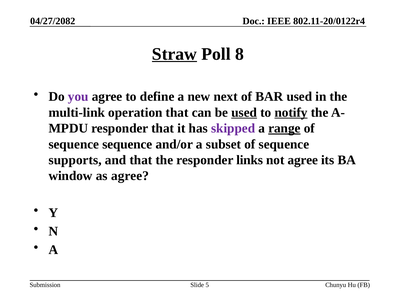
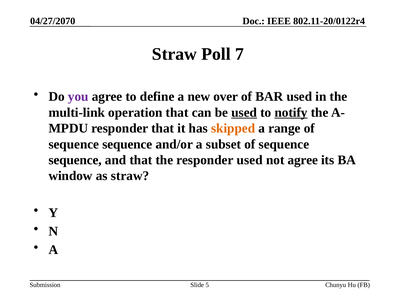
04/27/2082: 04/27/2082 -> 04/27/2070
Straw at (174, 54) underline: present -> none
8: 8 -> 7
next: next -> over
skipped colour: purple -> orange
range underline: present -> none
supports at (75, 160): supports -> sequence
responder links: links -> used
as agree: agree -> straw
